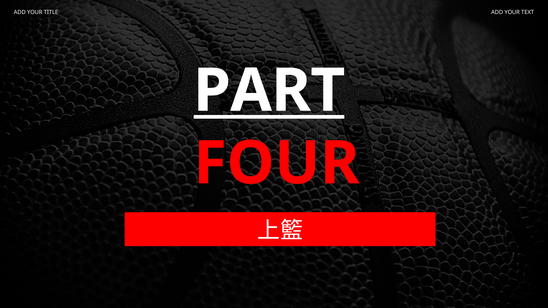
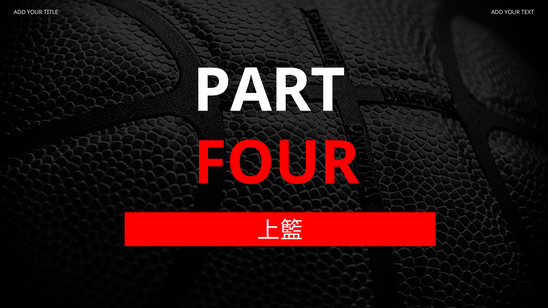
PART underline: present -> none
